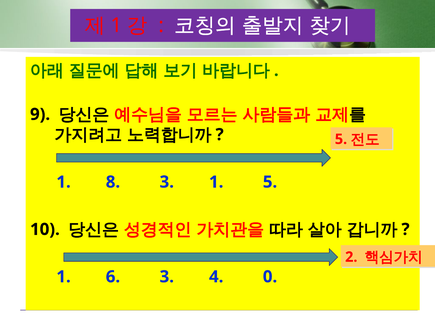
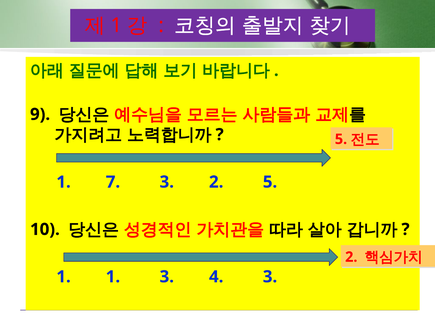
8: 8 -> 7
3 1: 1 -> 2
1 6: 6 -> 1
4 0: 0 -> 3
